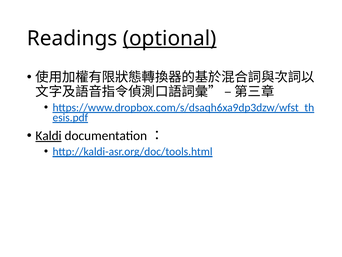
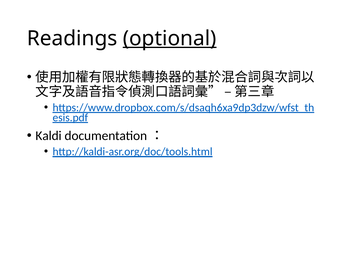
Kaldi underline: present -> none
